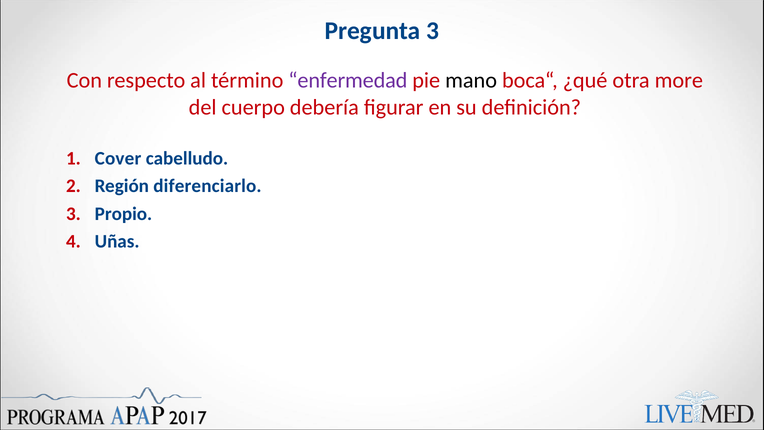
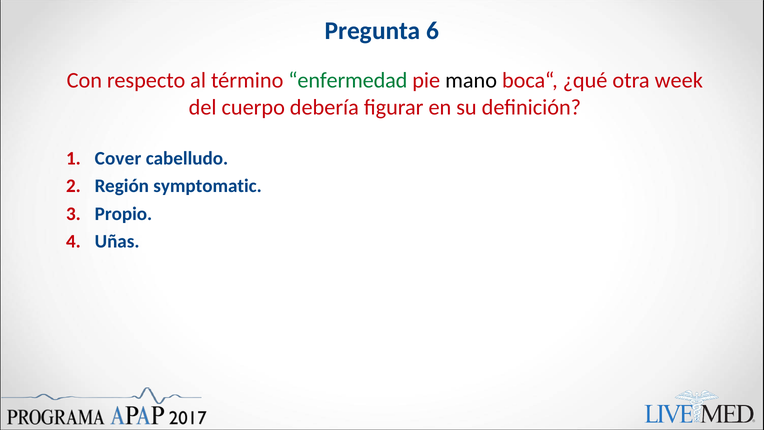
Pregunta 3: 3 -> 6
enfermedad colour: purple -> green
more: more -> week
diferenciarlo: diferenciarlo -> symptomatic
